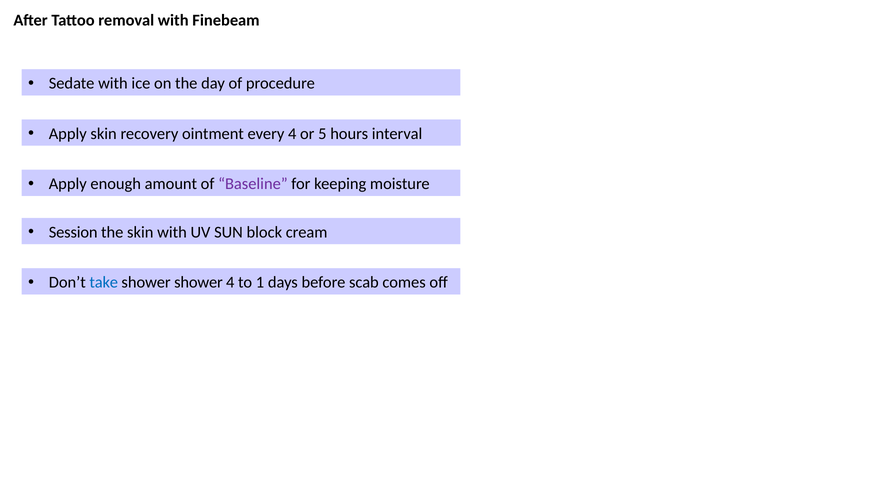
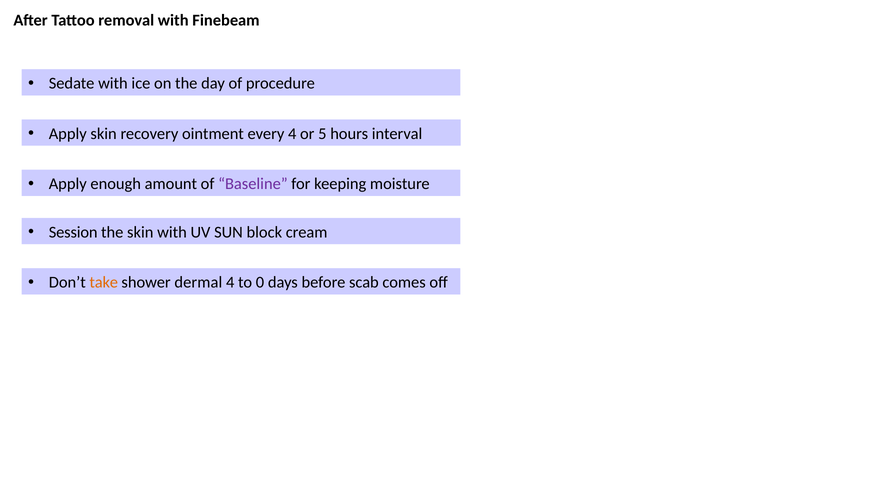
take colour: blue -> orange
shower shower: shower -> dermal
1: 1 -> 0
